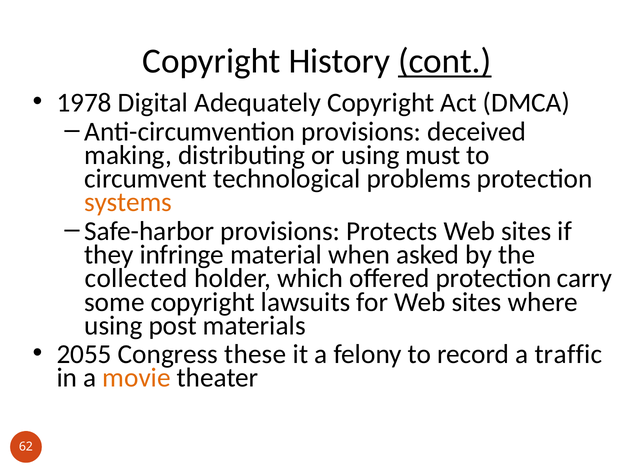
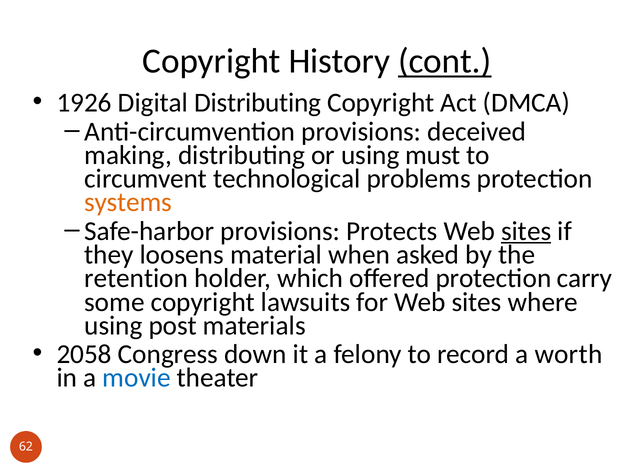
1978: 1978 -> 1926
Digital Adequately: Adequately -> Distributing
sites at (526, 231) underline: none -> present
infringe: infringe -> loosens
collected: collected -> retention
2055: 2055 -> 2058
these: these -> down
traffic: traffic -> worth
movie colour: orange -> blue
